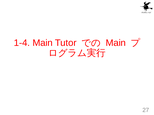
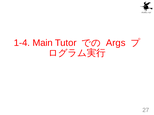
Main at (116, 43): Main -> Args
